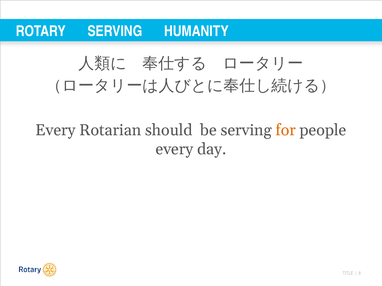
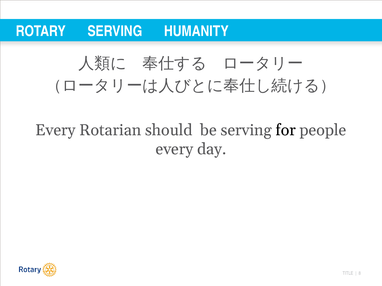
for colour: orange -> black
